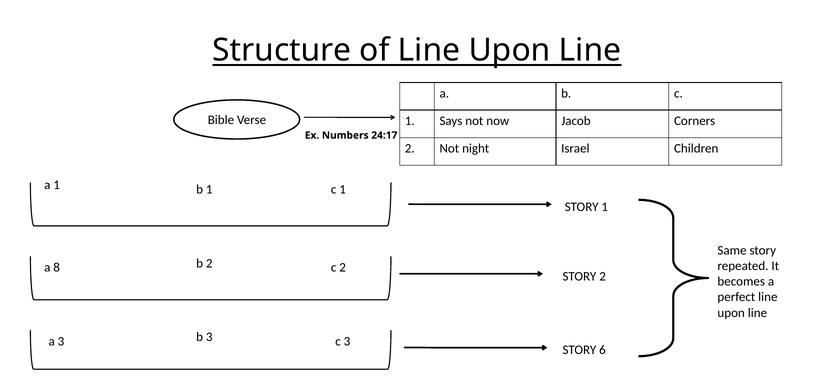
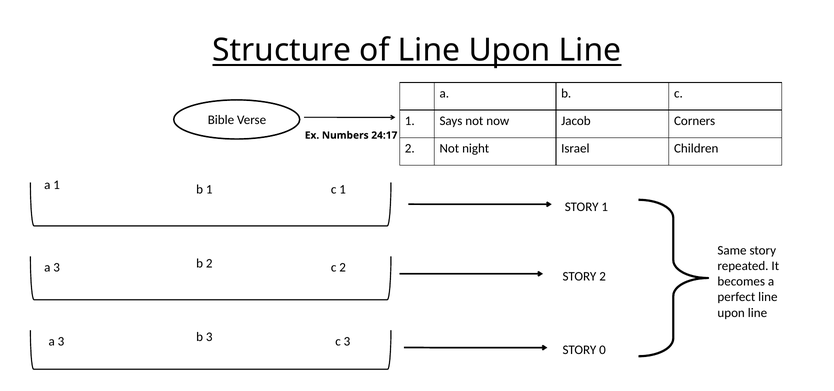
8 at (57, 268): 8 -> 3
6: 6 -> 0
